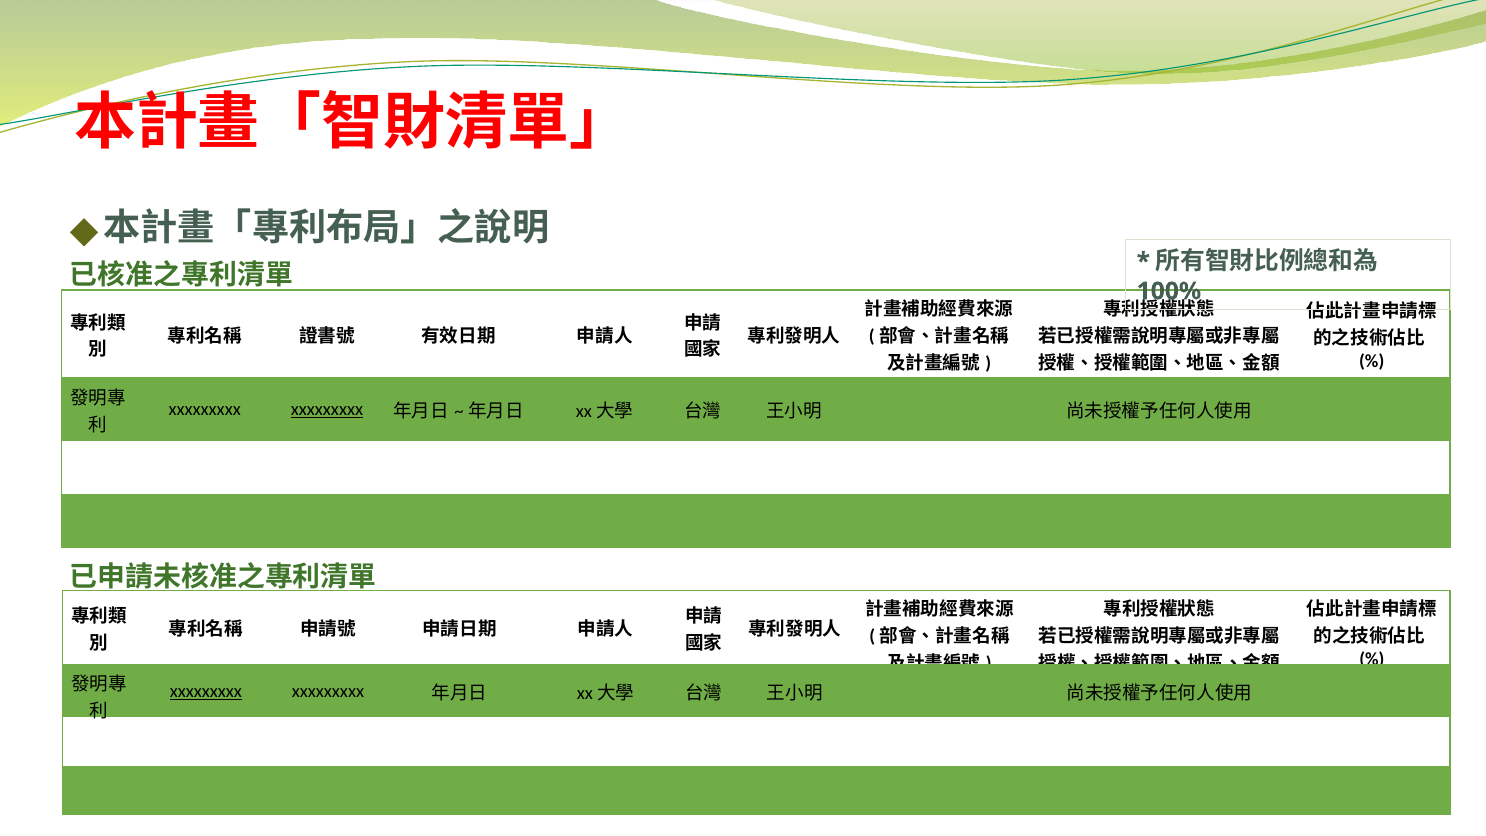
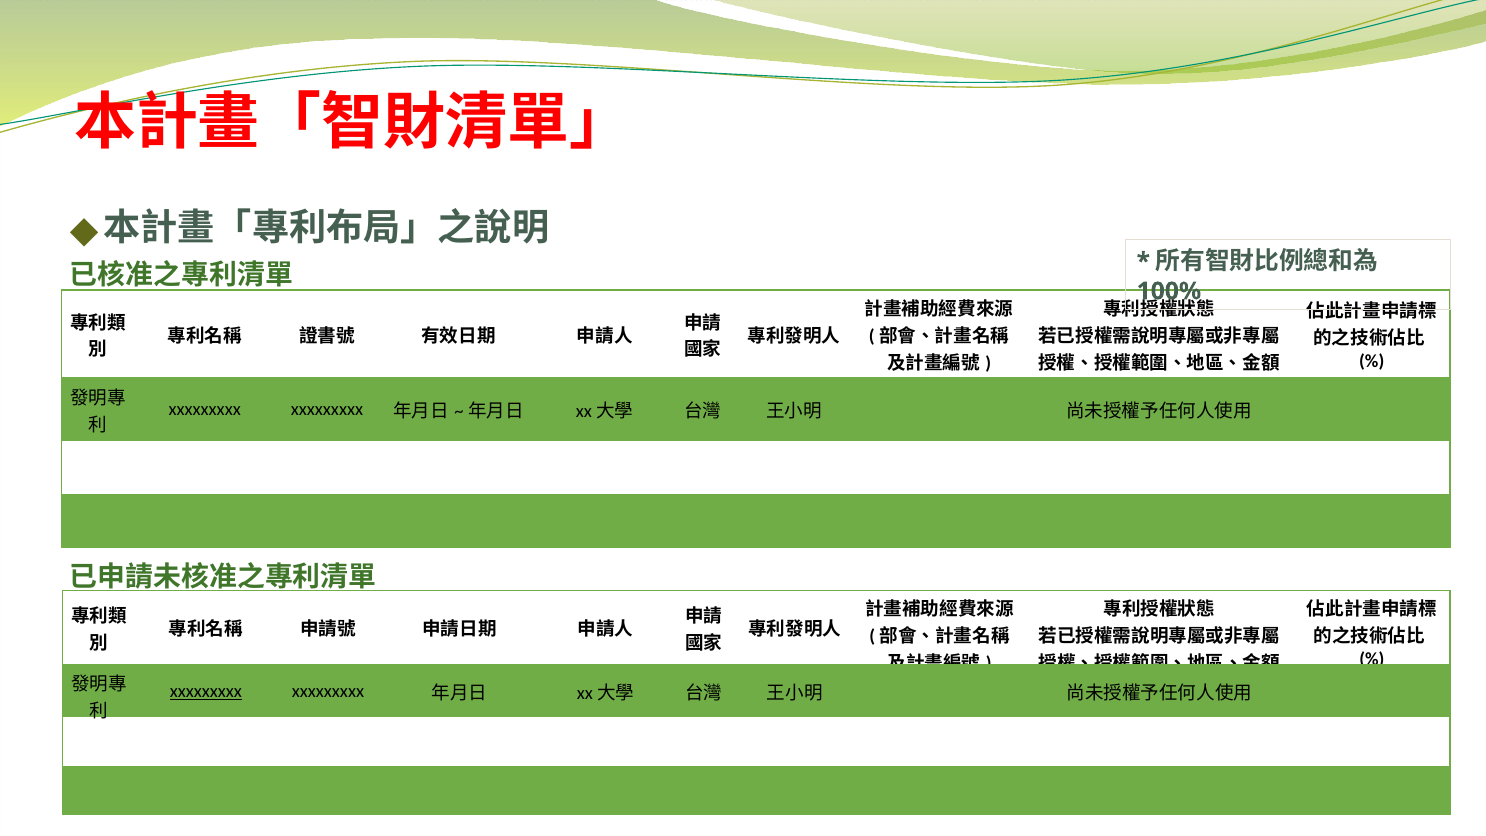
xxxxxxxxx at (327, 410) underline: present -> none
